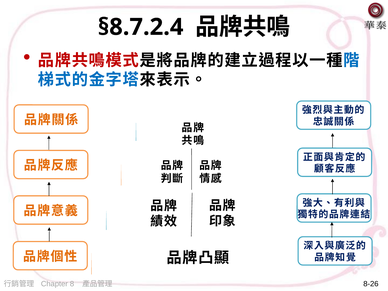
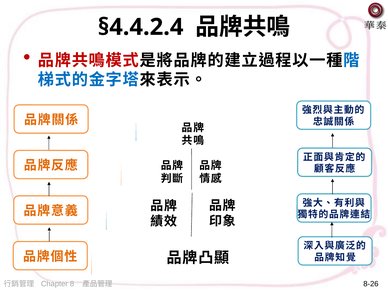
§8.7.2.4: §8.7.2.4 -> §4.4.2.4
